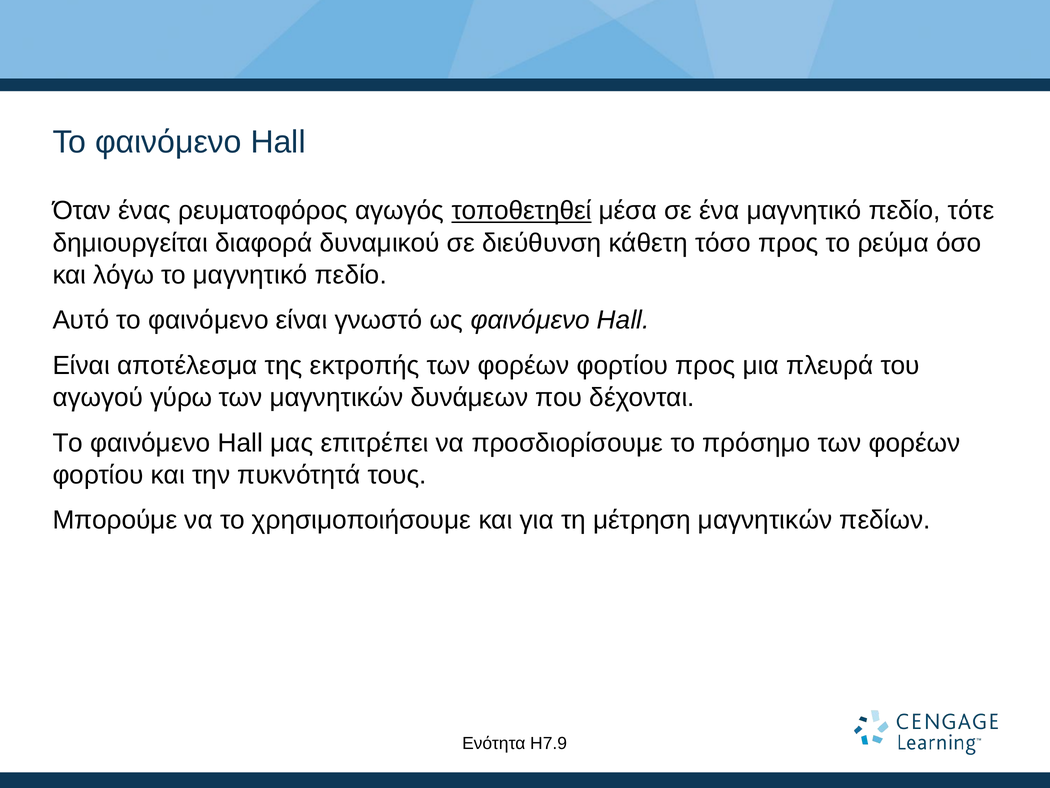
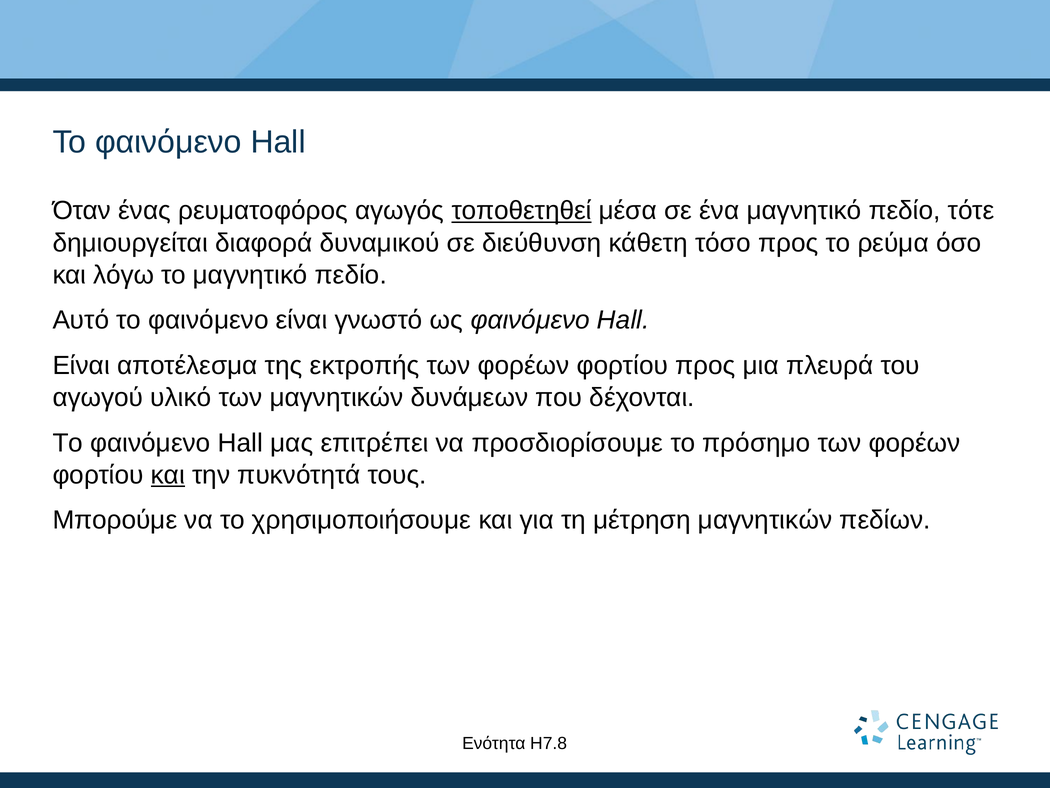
γύρω: γύρω -> υλικό
και at (168, 475) underline: none -> present
Η7.9: Η7.9 -> Η7.8
